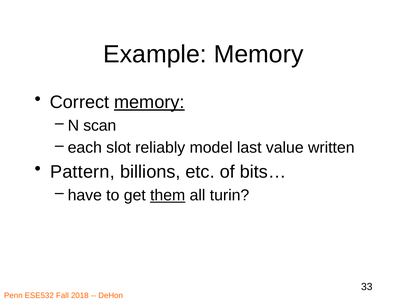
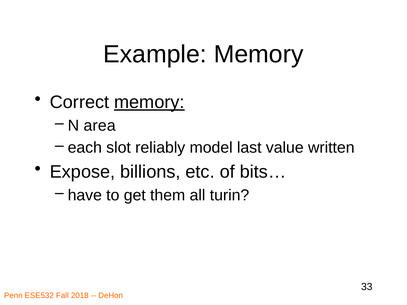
scan: scan -> area
Pattern: Pattern -> Expose
them underline: present -> none
